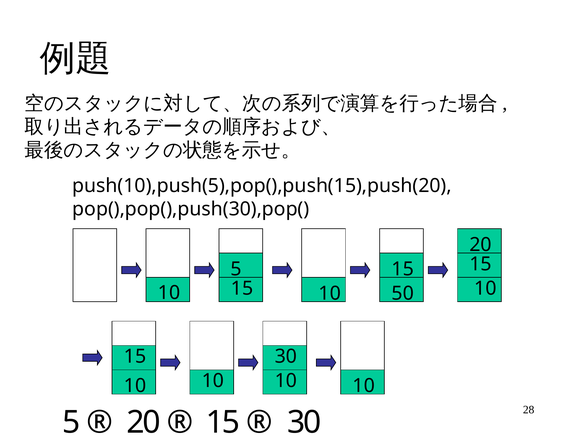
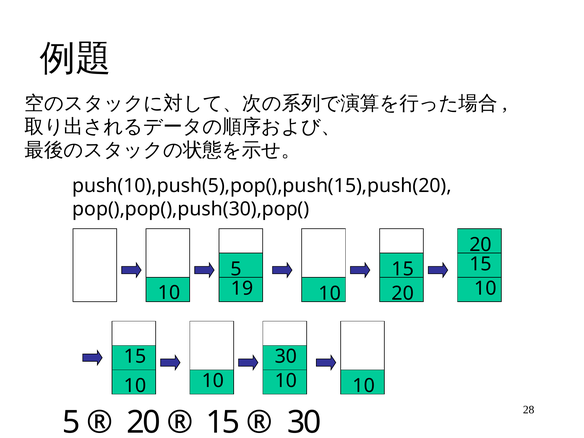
15 at (242, 288): 15 -> 19
10 50: 50 -> 20
